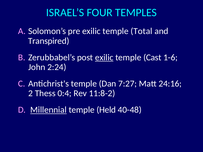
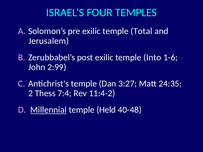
Transpired: Transpired -> Jerusalem
exilic at (104, 57) underline: present -> none
Cast: Cast -> Into
2:24: 2:24 -> 2:99
7:27: 7:27 -> 3:27
24:16: 24:16 -> 24:35
0:4: 0:4 -> 7:4
11:8-2: 11:8-2 -> 11:4-2
